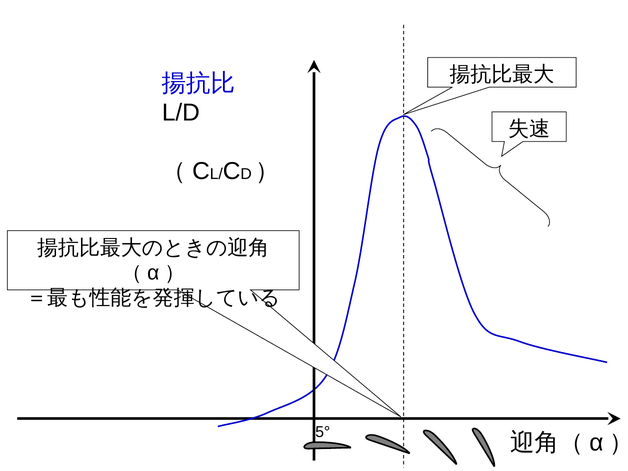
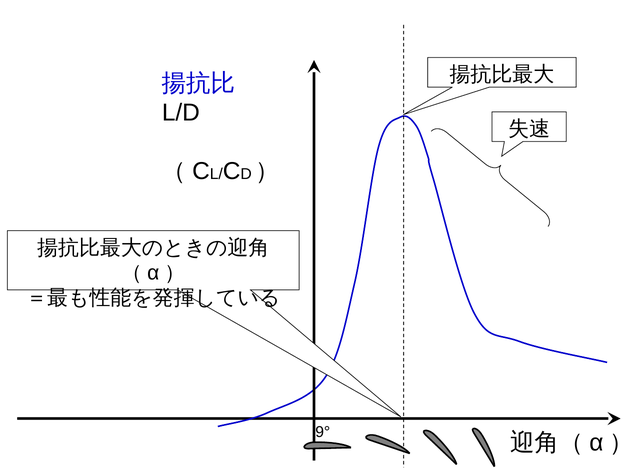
5°: 5° -> 9°
